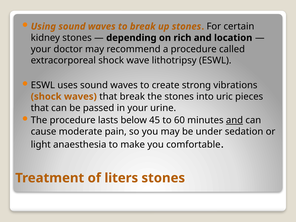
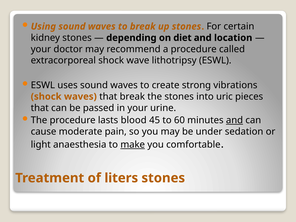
rich: rich -> diet
below: below -> blood
make underline: none -> present
